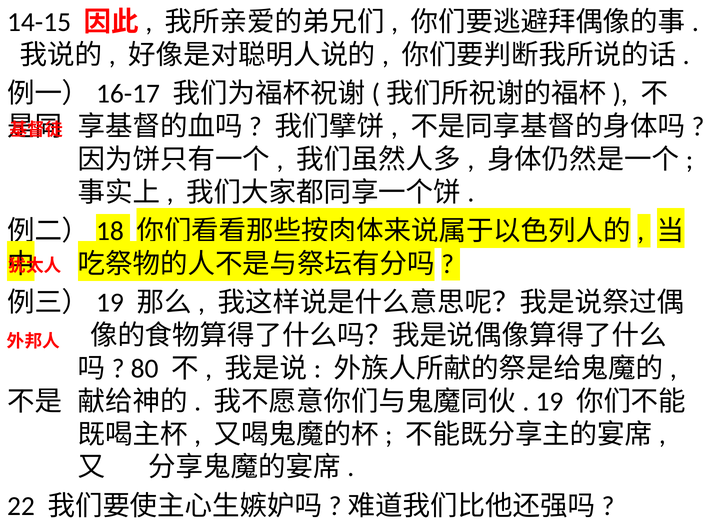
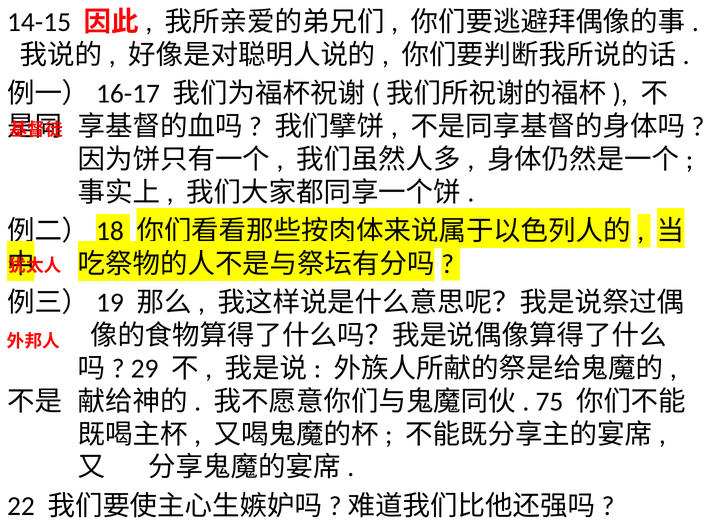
80: 80 -> 29
19: 19 -> 75
